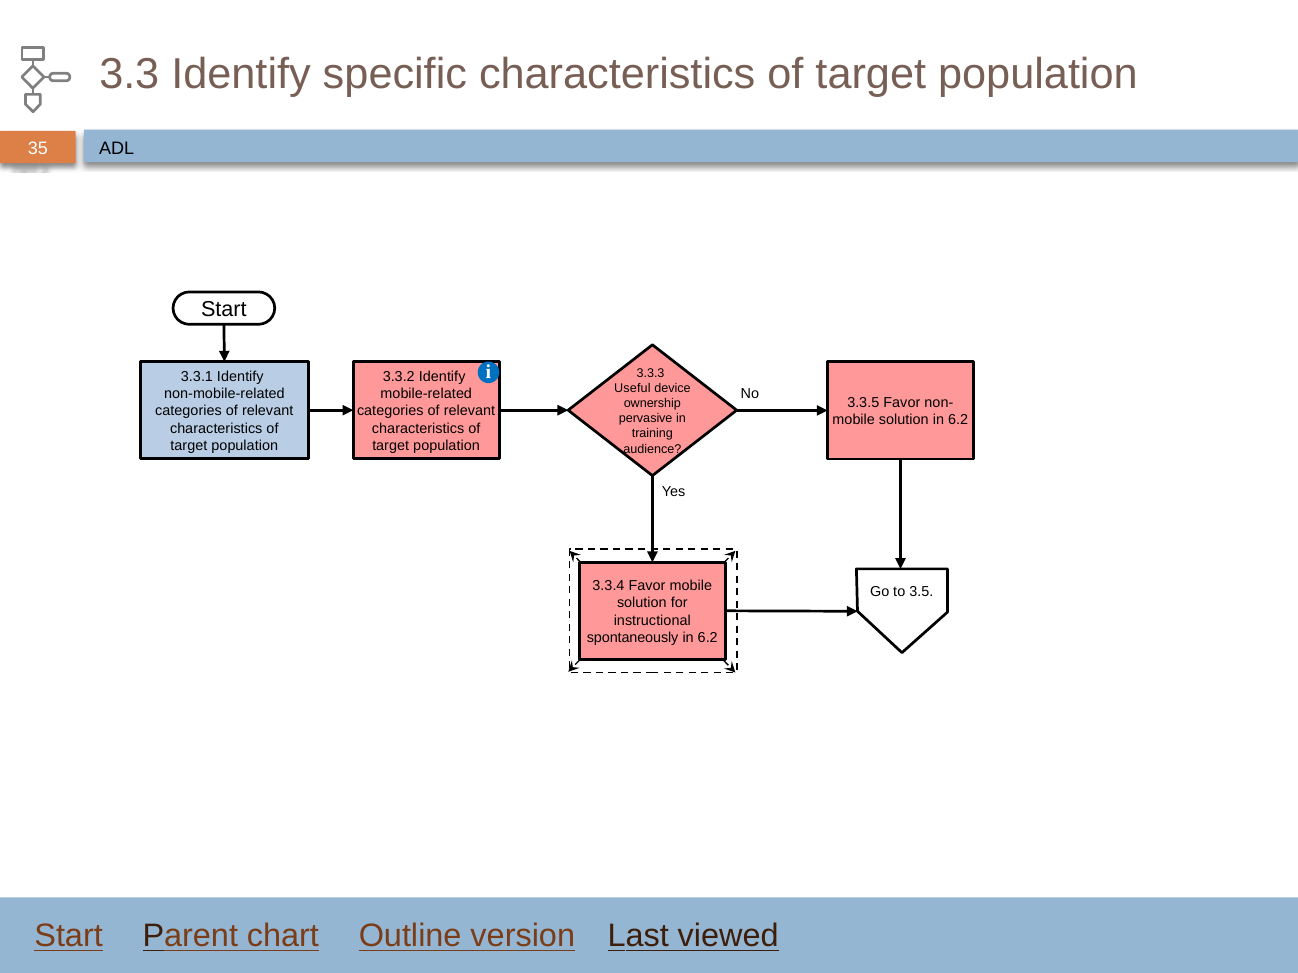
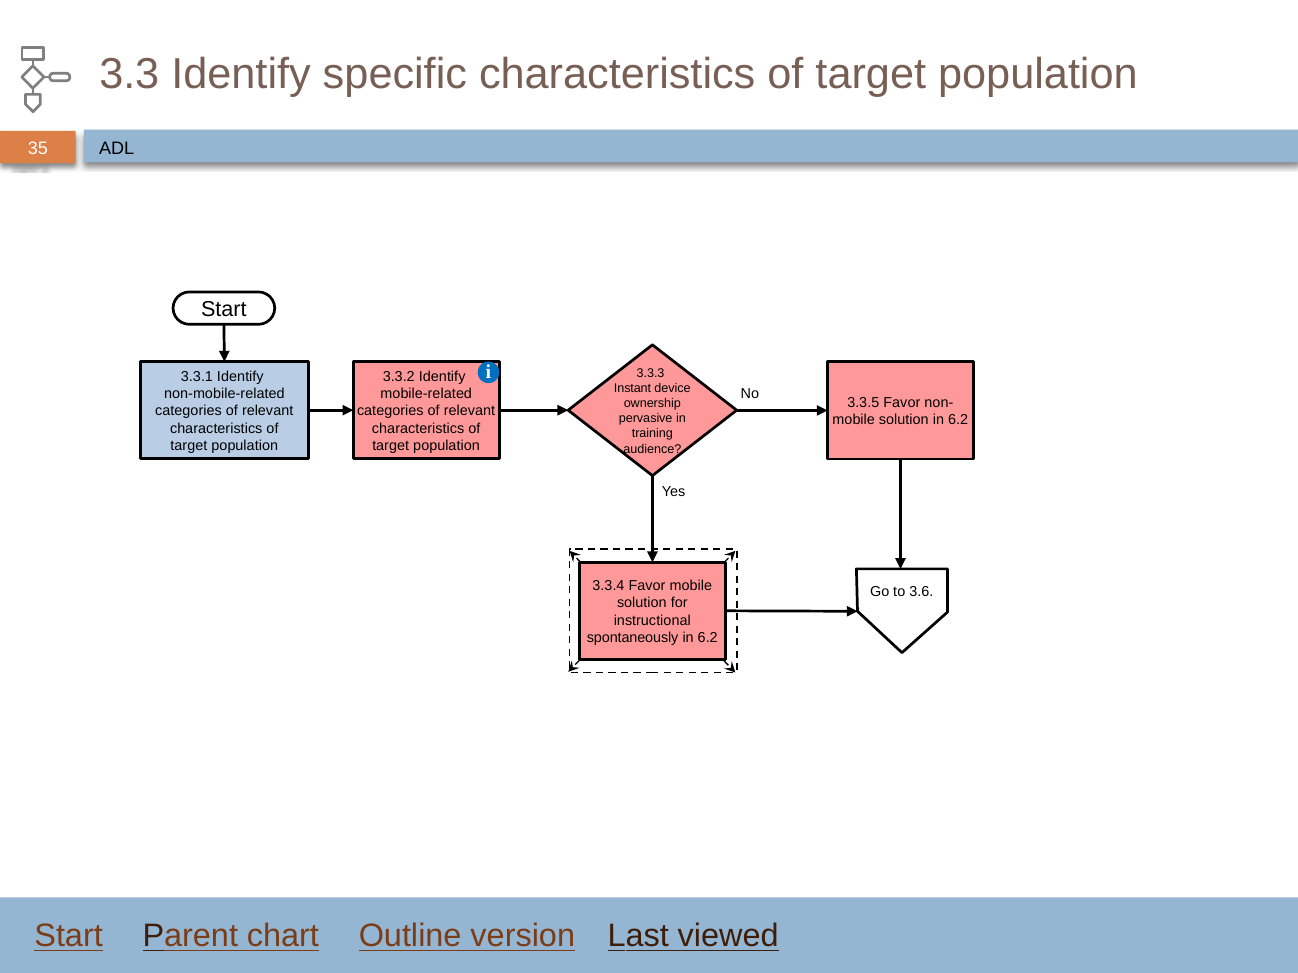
Useful: Useful -> Instant
3.5: 3.5 -> 3.6
